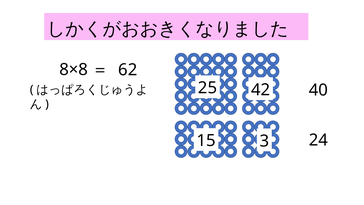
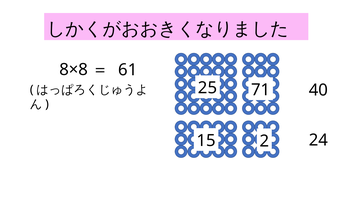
62: 62 -> 61
42: 42 -> 71
3: 3 -> 2
